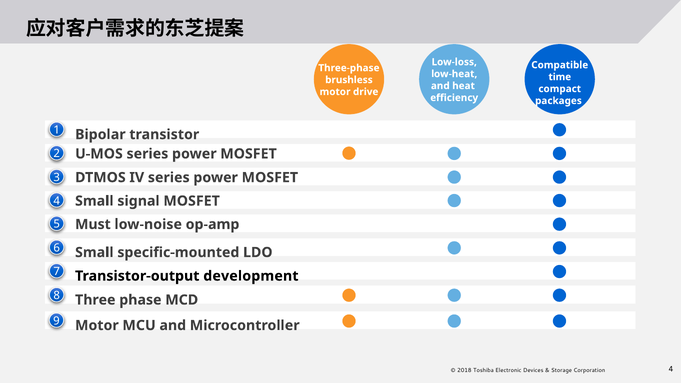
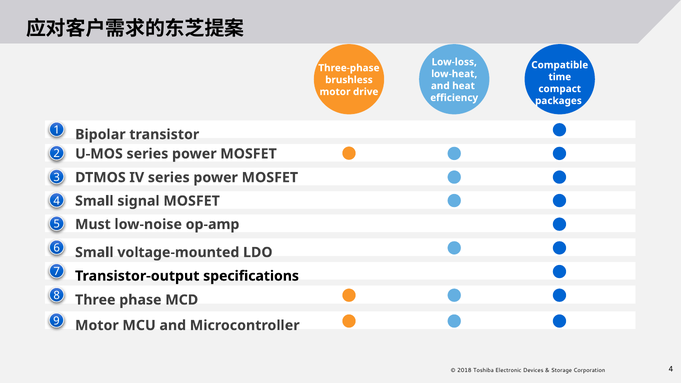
specific-mounted: specific-mounted -> voltage-mounted
development: development -> specifications
